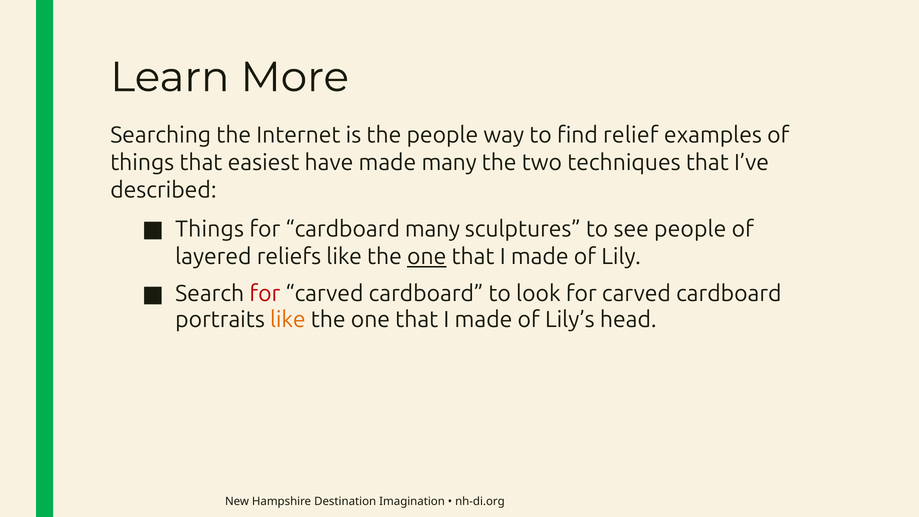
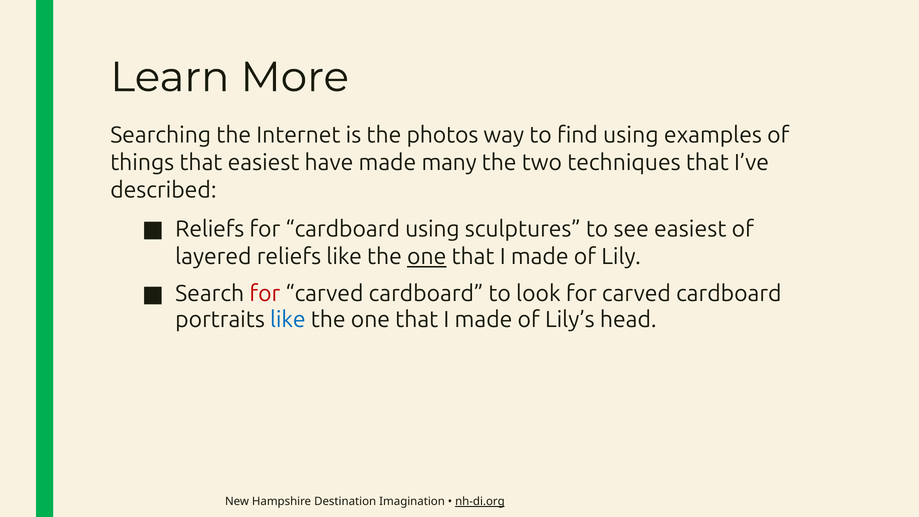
the people: people -> photos
find relief: relief -> using
Things at (210, 229): Things -> Reliefs
cardboard many: many -> using
see people: people -> easiest
like at (288, 320) colour: orange -> blue
nh-di.org underline: none -> present
